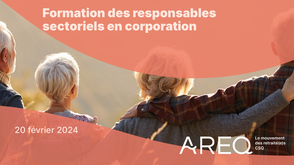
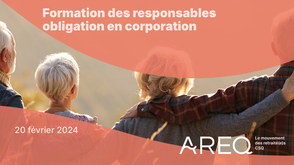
sectoriels: sectoriels -> obligation
